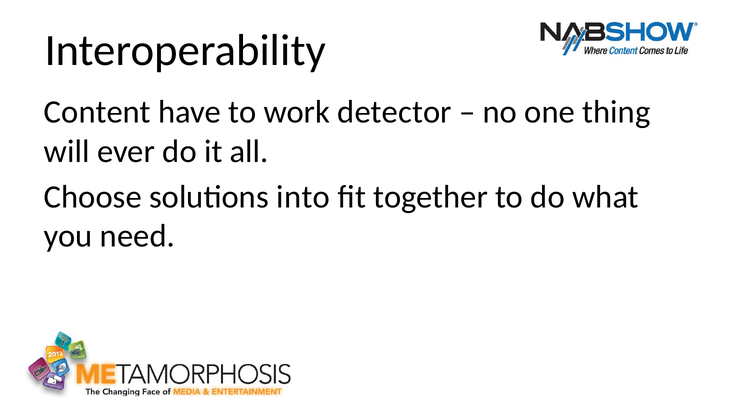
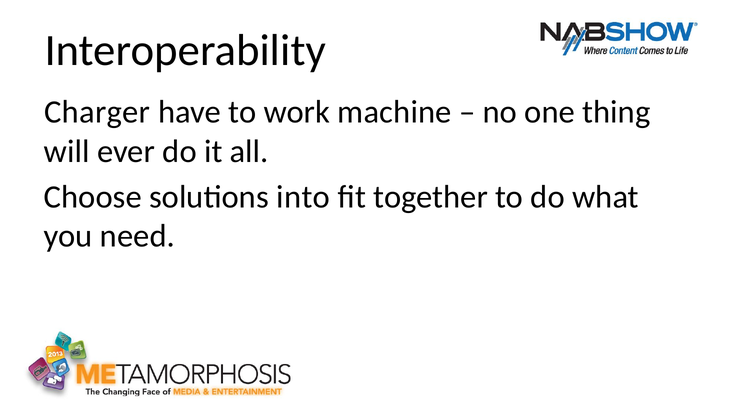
Content: Content -> Charger
detector: detector -> machine
